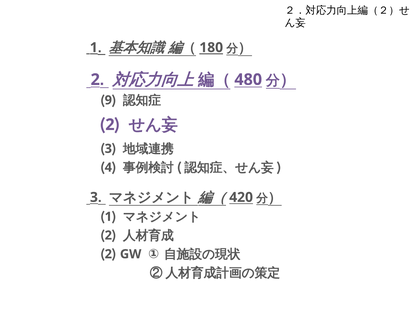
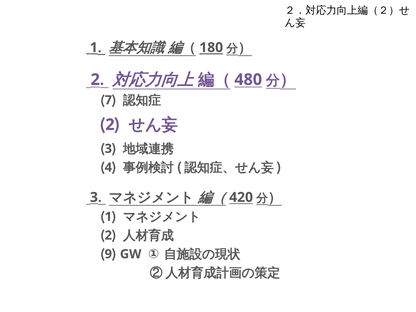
9: 9 -> 7
2 at (108, 254): 2 -> 9
